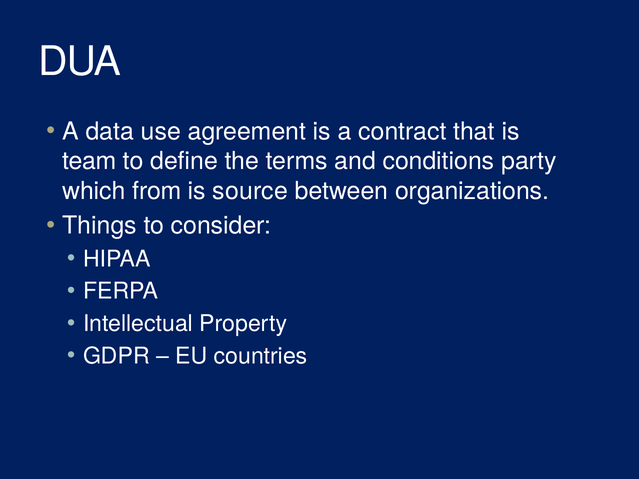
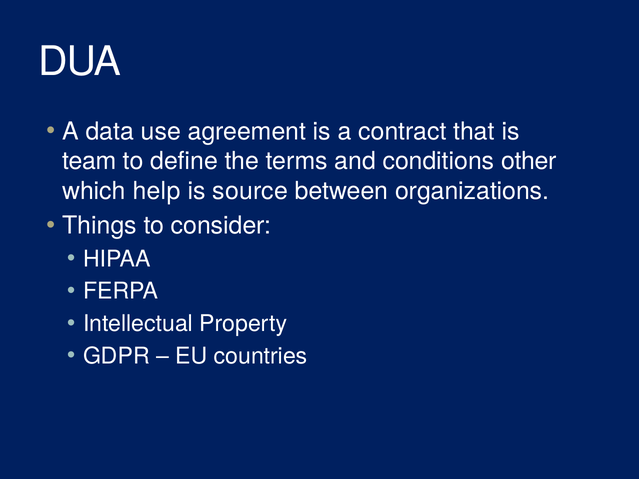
party: party -> other
from: from -> help
